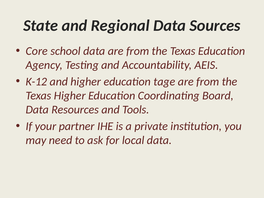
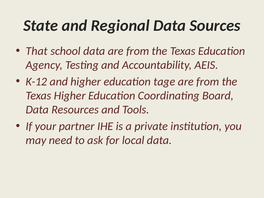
Core: Core -> That
